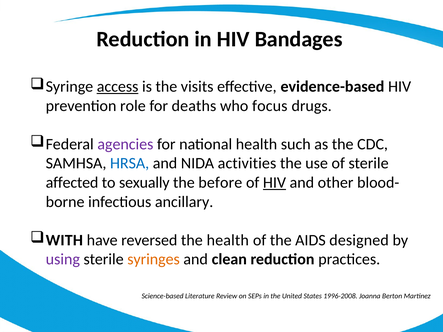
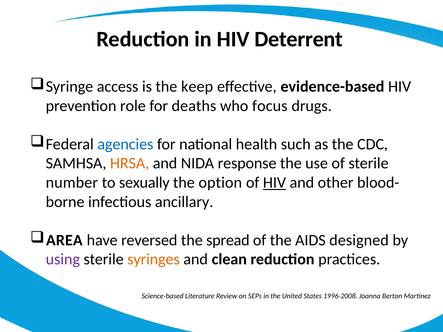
Bandages: Bandages -> Deterrent
access underline: present -> none
visits: visits -> keep
agencies colour: purple -> blue
HRSA colour: blue -> orange
activities: activities -> response
affected: affected -> number
before: before -> option
WITH: WITH -> AREA
the health: health -> spread
